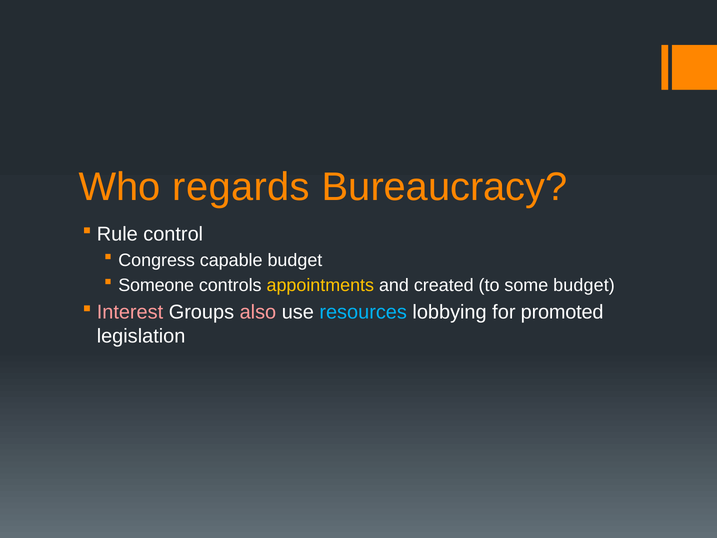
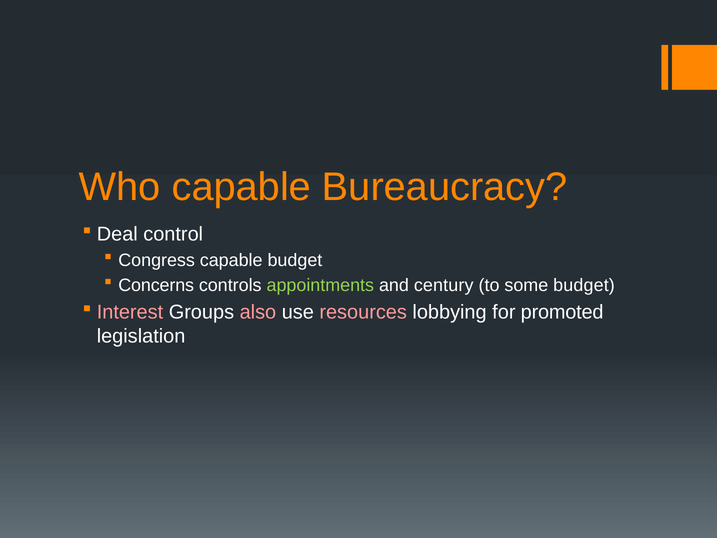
Who regards: regards -> capable
Rule: Rule -> Deal
Someone: Someone -> Concerns
appointments colour: yellow -> light green
created: created -> century
resources colour: light blue -> pink
